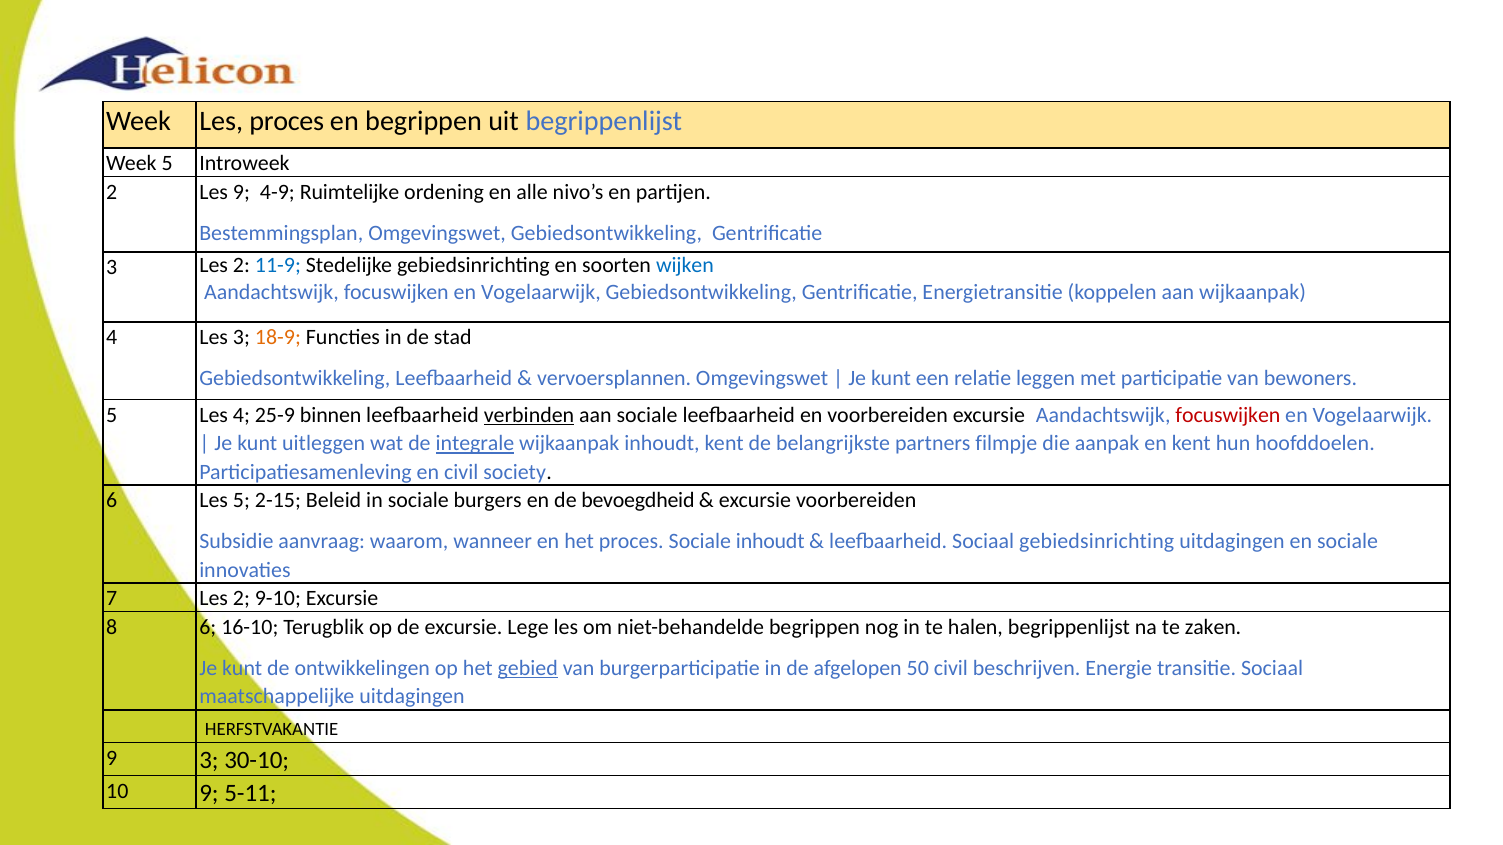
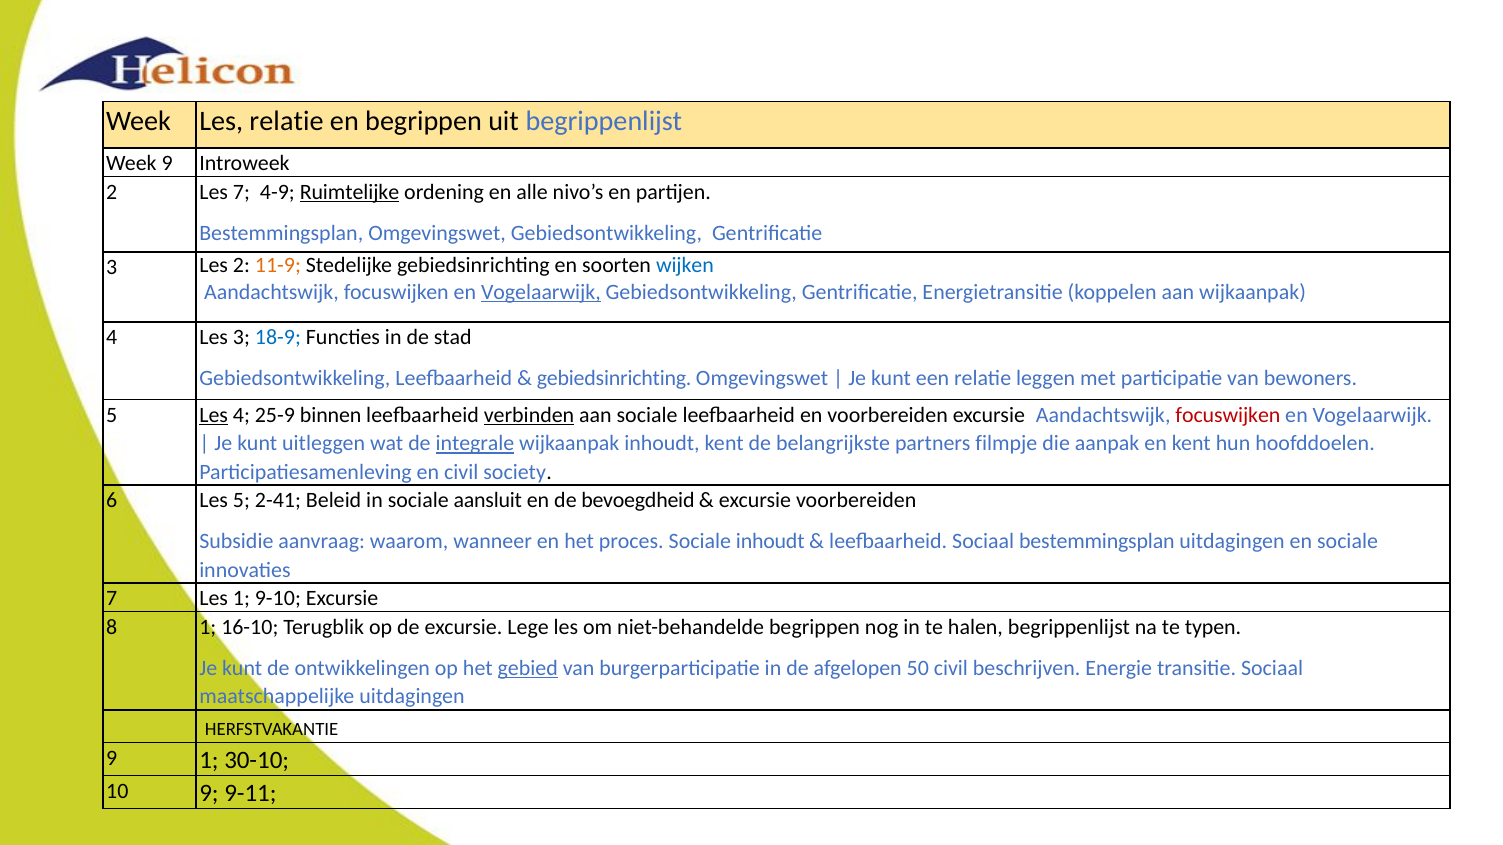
Les proces: proces -> relatie
Week 5: 5 -> 9
Les 9: 9 -> 7
Ruimtelijke underline: none -> present
11-9 colour: blue -> orange
Vogelaarwijk at (541, 293) underline: none -> present
18-9 colour: orange -> blue
vervoersplannen at (614, 378): vervoersplannen -> gebiedsinrichting
Les at (214, 415) underline: none -> present
2-15: 2-15 -> 2-41
burgers: burgers -> aansluit
Sociaal gebiedsinrichting: gebiedsinrichting -> bestemmingsplan
7 Les 2: 2 -> 1
8 6: 6 -> 1
zaken: zaken -> typen
9 3: 3 -> 1
5-11: 5-11 -> 9-11
